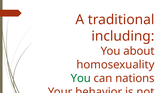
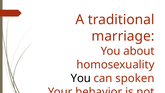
including: including -> marriage
You at (81, 78) colour: green -> black
nations: nations -> spoken
